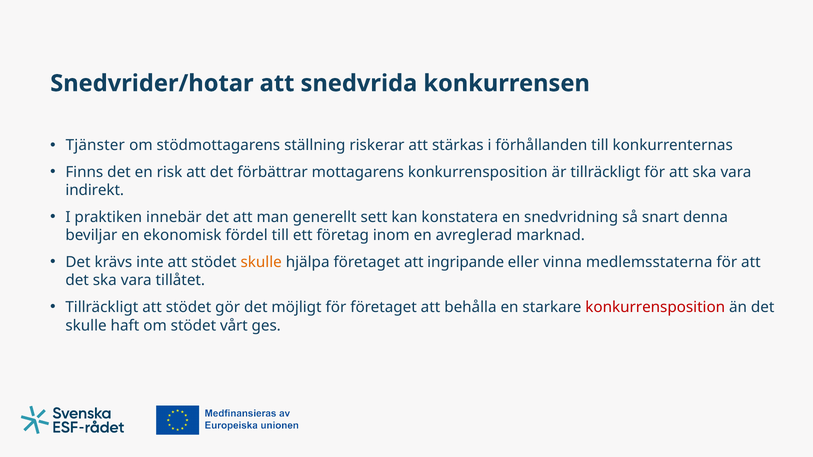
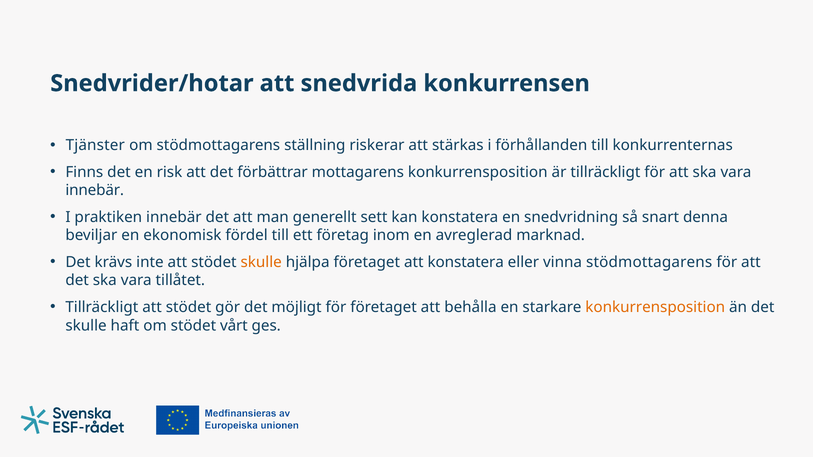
indirekt at (95, 191): indirekt -> innebär
att ingripande: ingripande -> konstatera
vinna medlemsstaterna: medlemsstaterna -> stödmottagarens
konkurrensposition at (655, 307) colour: red -> orange
